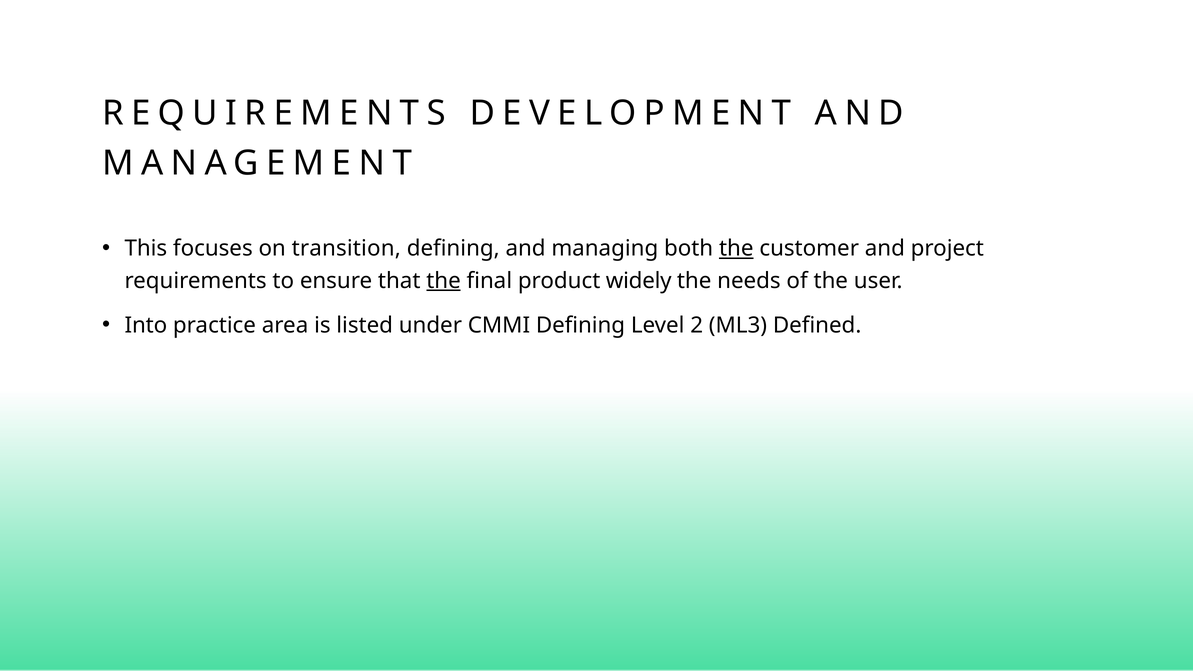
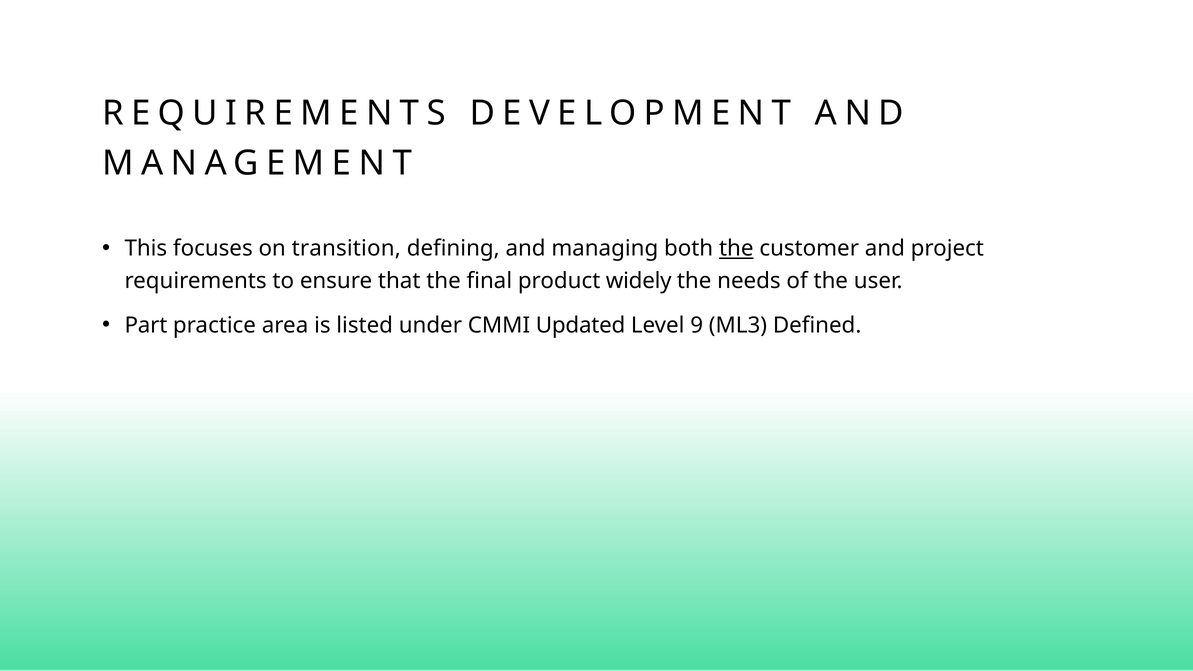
the at (444, 281) underline: present -> none
Into: Into -> Part
CMMI Defining: Defining -> Updated
2: 2 -> 9
